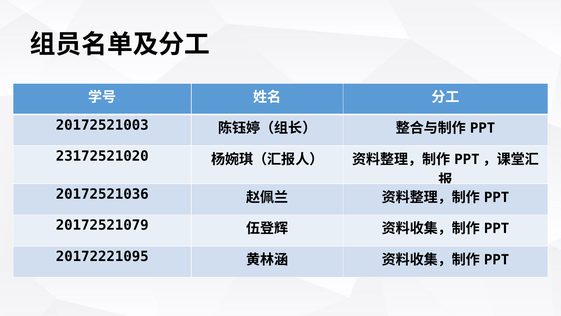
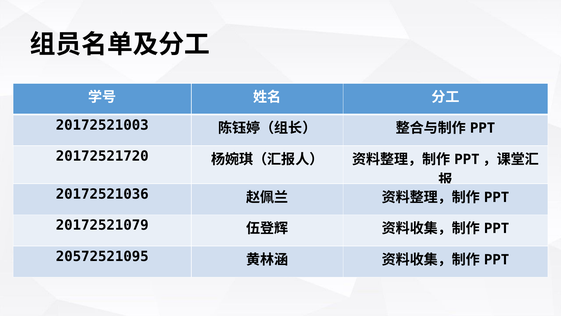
23172521020: 23172521020 -> 20172521720
20172221095: 20172221095 -> 20572521095
